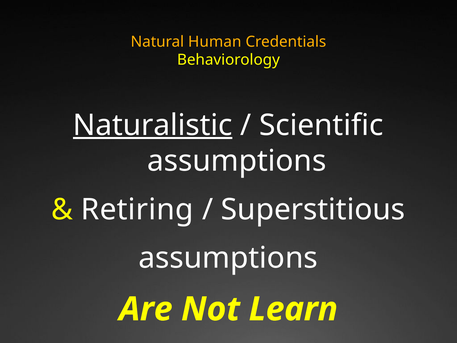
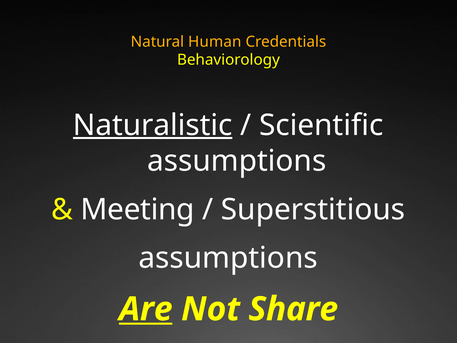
Retiring: Retiring -> Meeting
Are underline: none -> present
Learn: Learn -> Share
